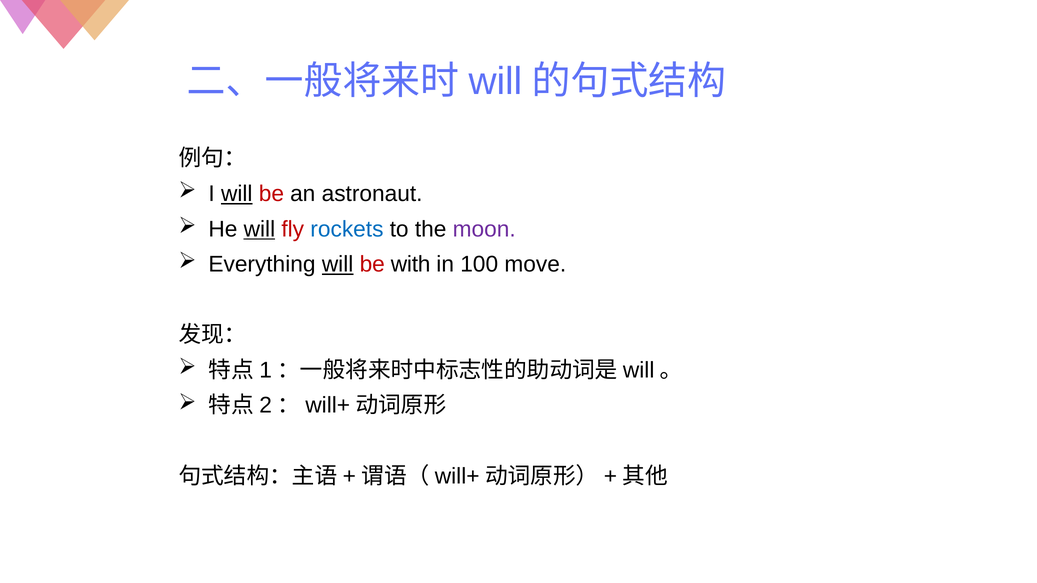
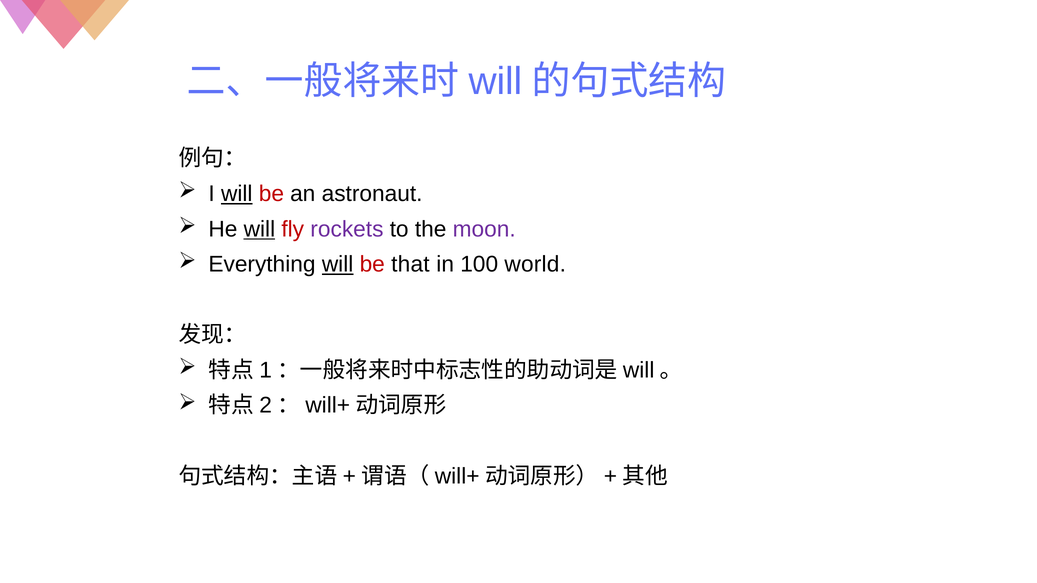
rockets colour: blue -> purple
with: with -> that
move: move -> world
